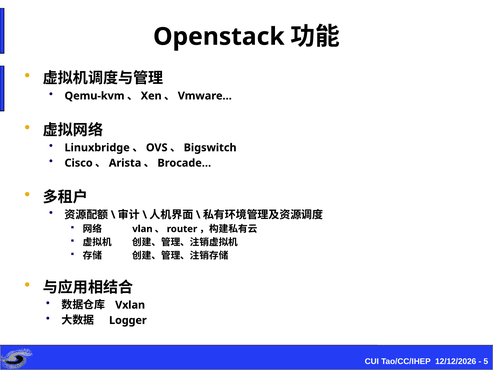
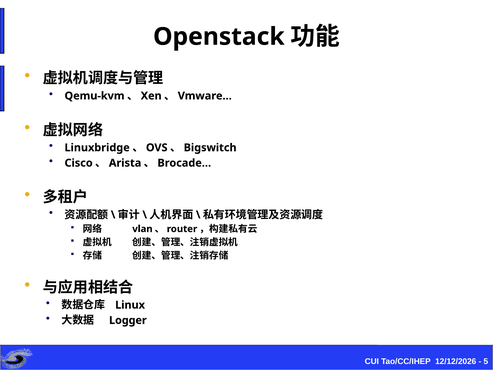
Vxlan: Vxlan -> Linux
